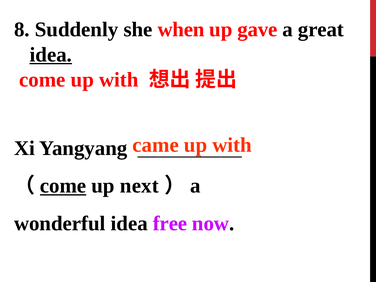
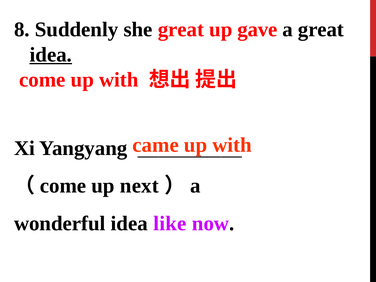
she when: when -> great
come at (63, 186) underline: present -> none
free: free -> like
